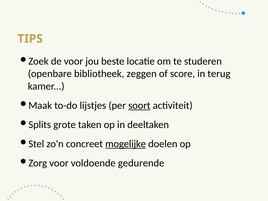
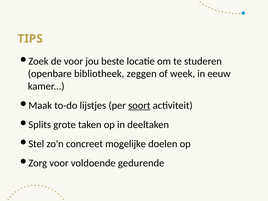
score: score -> week
terug: terug -> eeuw
mogelijke underline: present -> none
